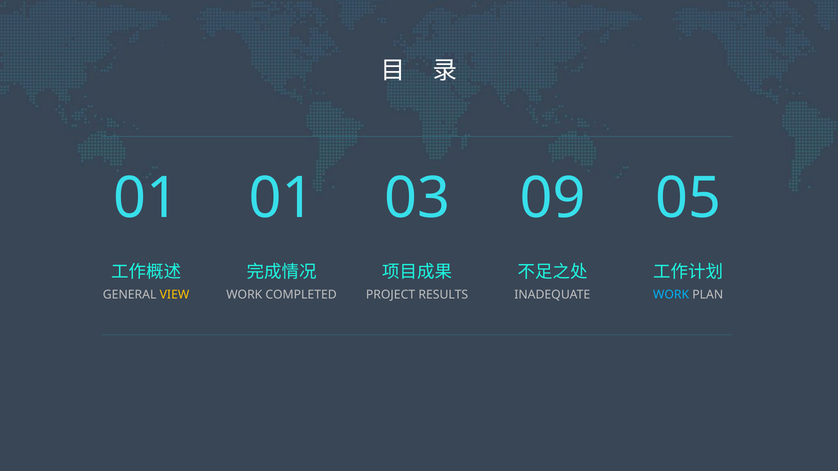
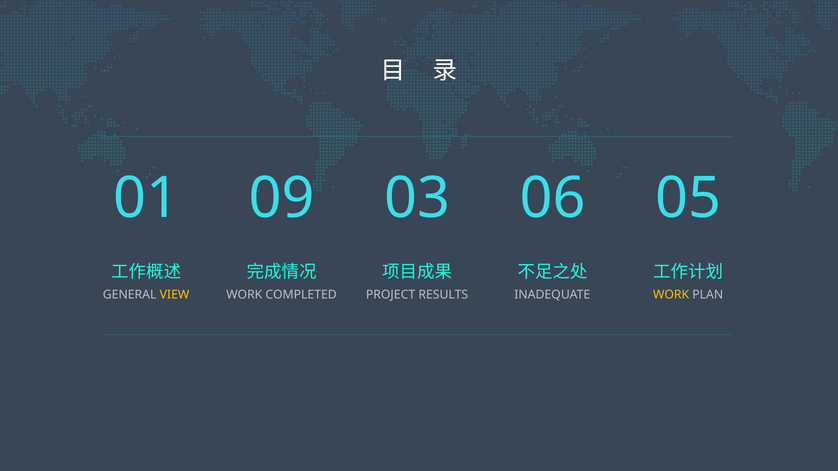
01 01: 01 -> 09
09: 09 -> 06
WORK at (671, 295) colour: light blue -> yellow
